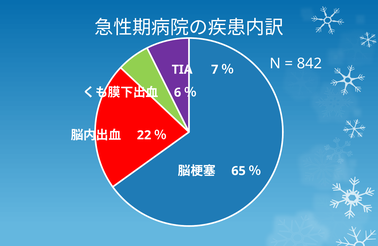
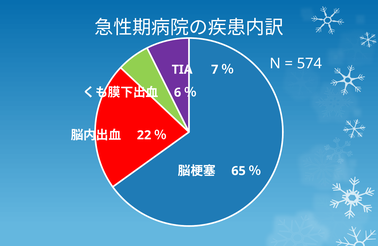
842: 842 -> 574
